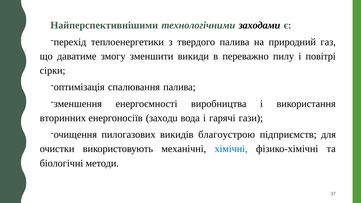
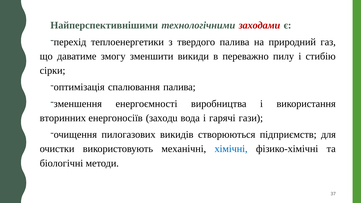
заходами colour: black -> red
повітрі: повітрі -> стибію
благоустрою: благоустрою -> створюються
